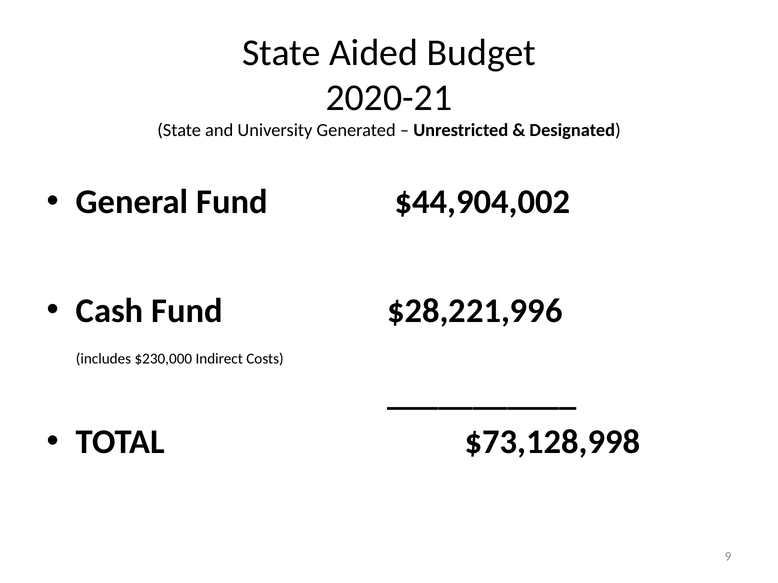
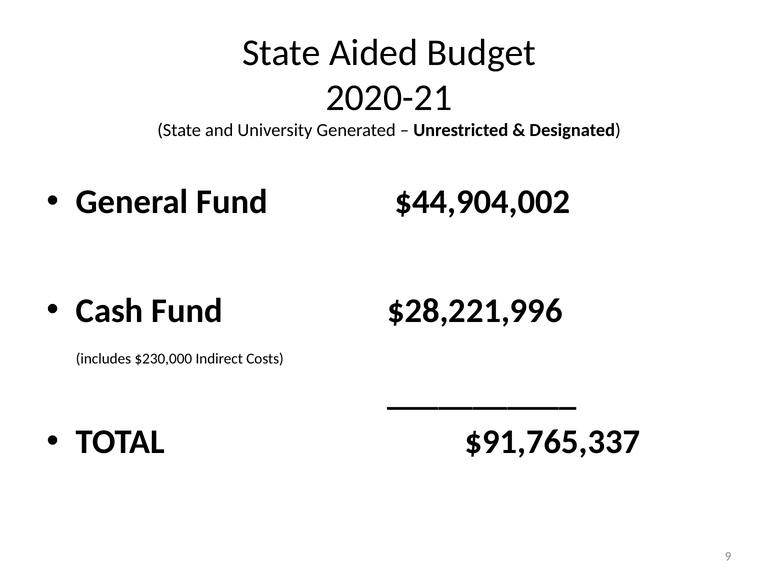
$73,128,998: $73,128,998 -> $91,765,337
